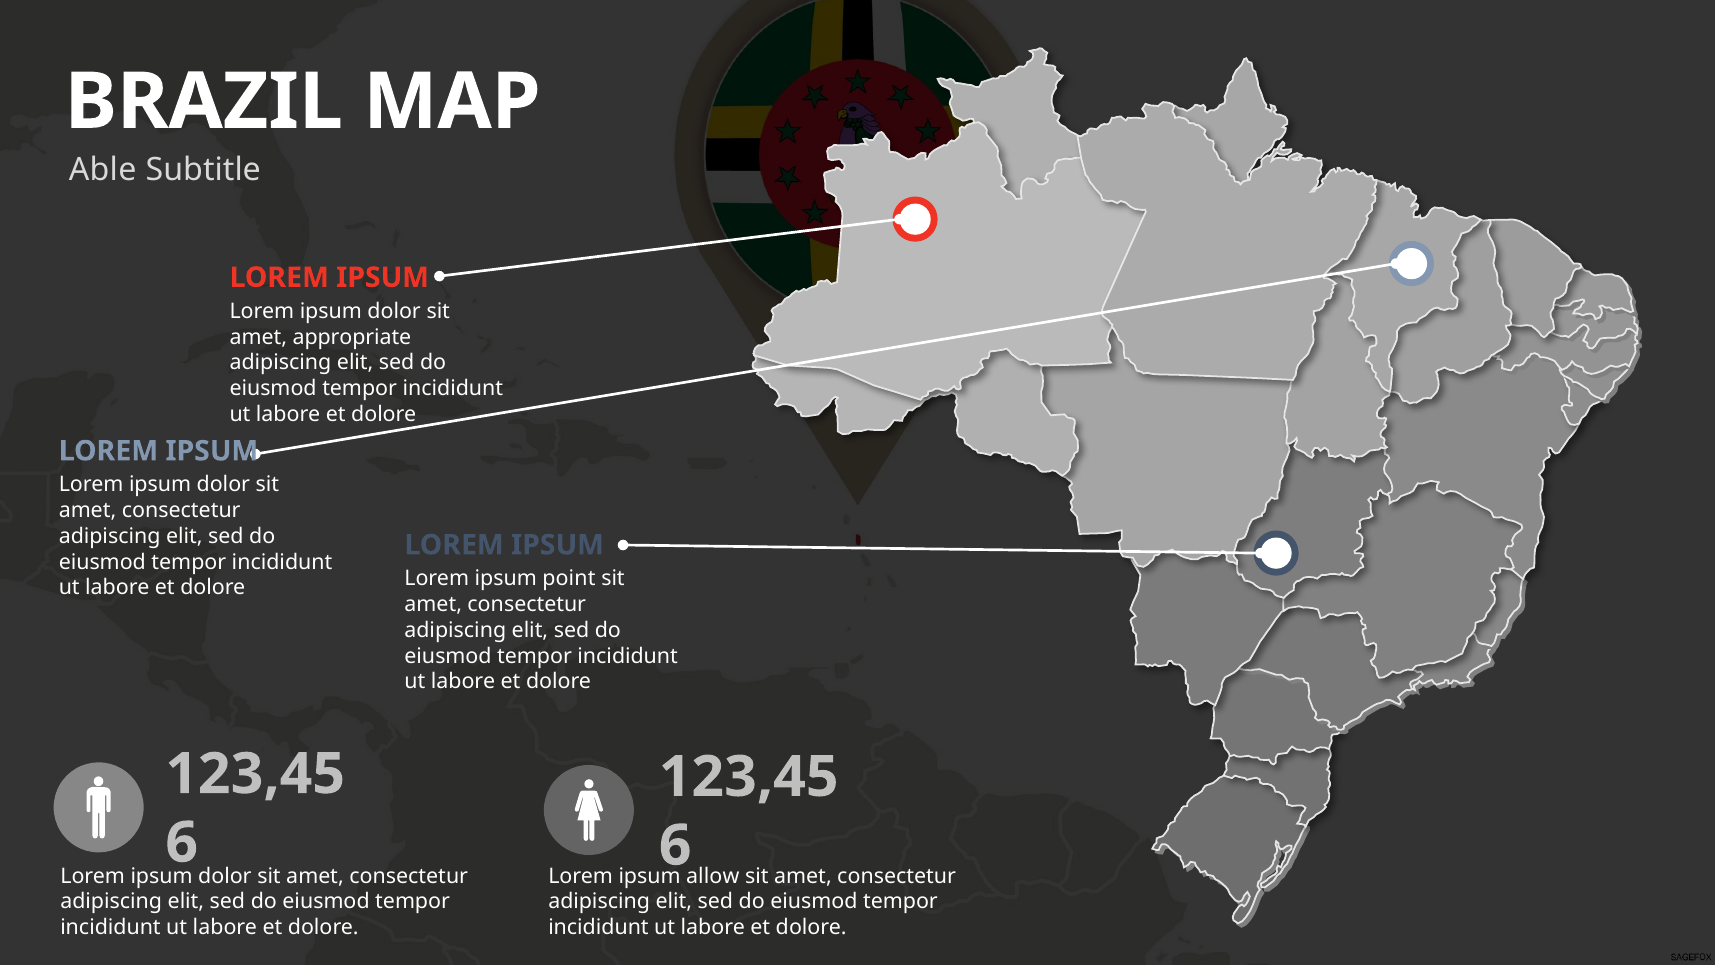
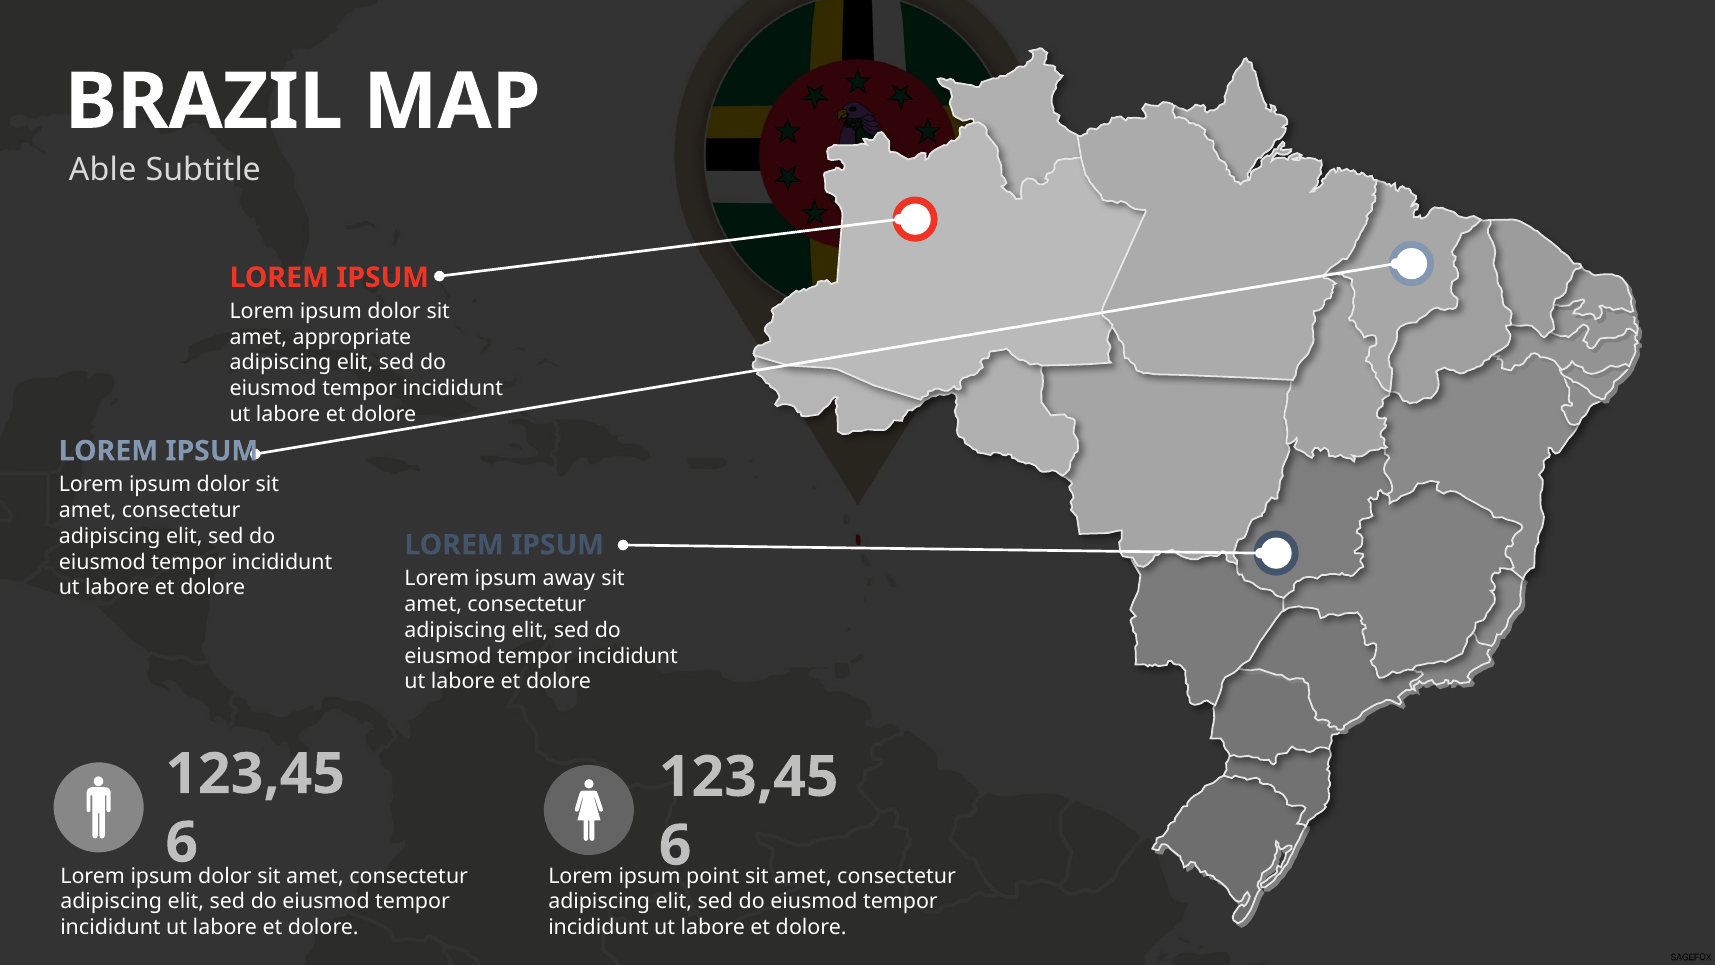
point: point -> away
allow: allow -> point
